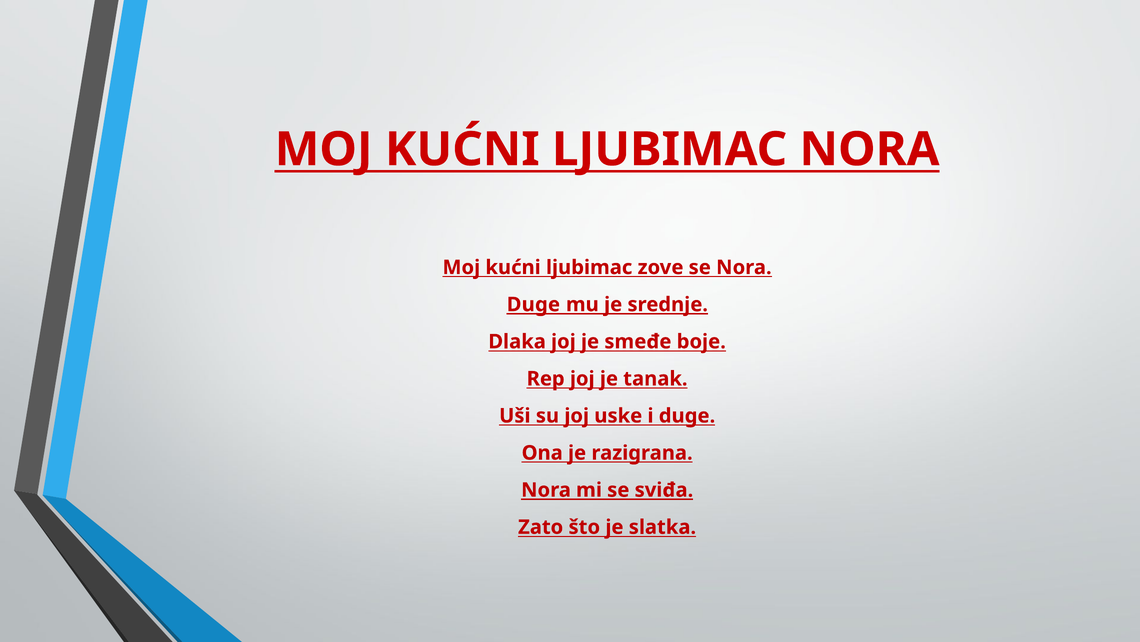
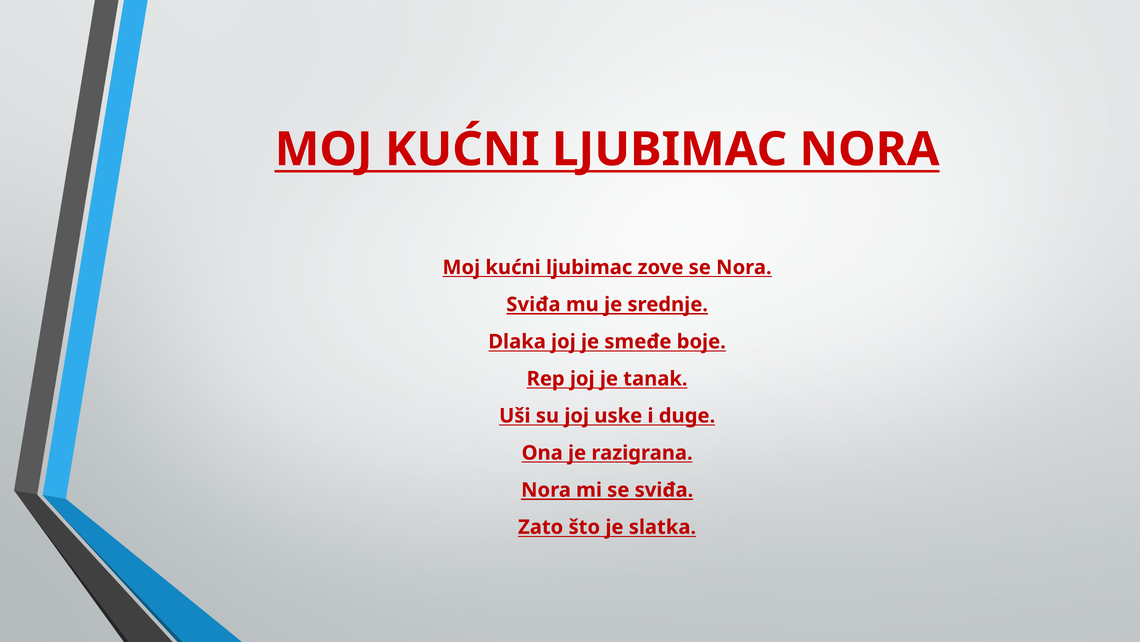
Duge at (533, 304): Duge -> Sviđa
